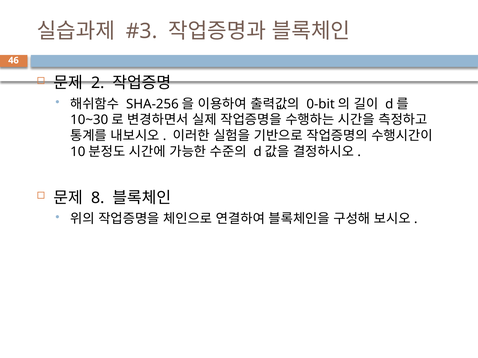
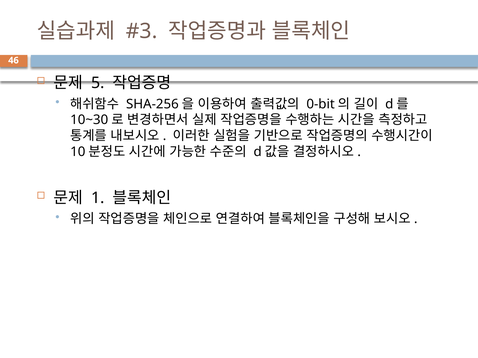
2: 2 -> 5
8: 8 -> 1
